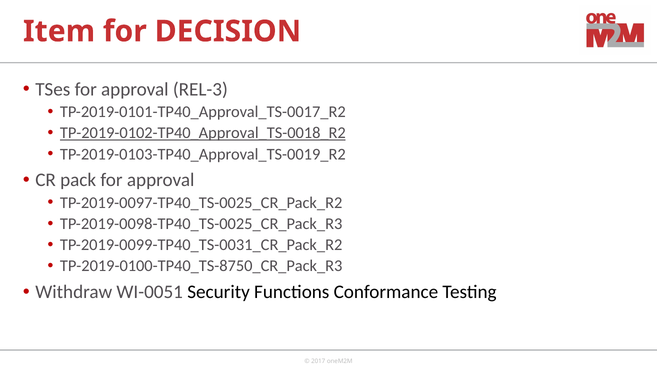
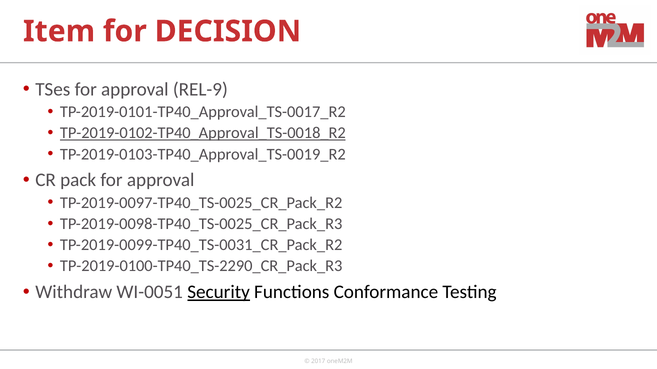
REL-3: REL-3 -> REL-9
TP-2019-0100-TP40_TS-8750_CR_Pack_R3: TP-2019-0100-TP40_TS-8750_CR_Pack_R3 -> TP-2019-0100-TP40_TS-2290_CR_Pack_R3
Security underline: none -> present
